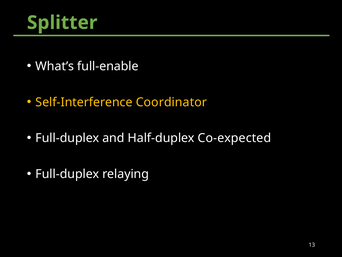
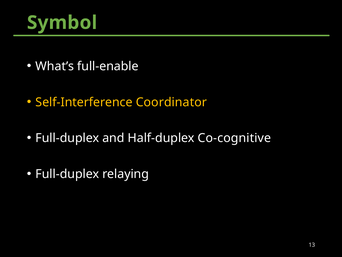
Splitter: Splitter -> Symbol
Co-expected: Co-expected -> Co-cognitive
